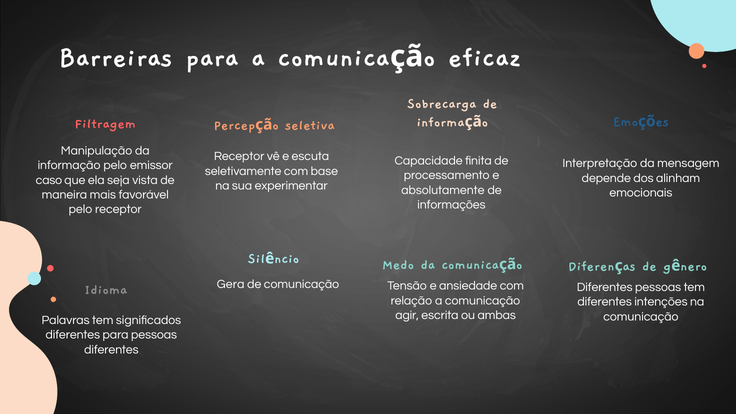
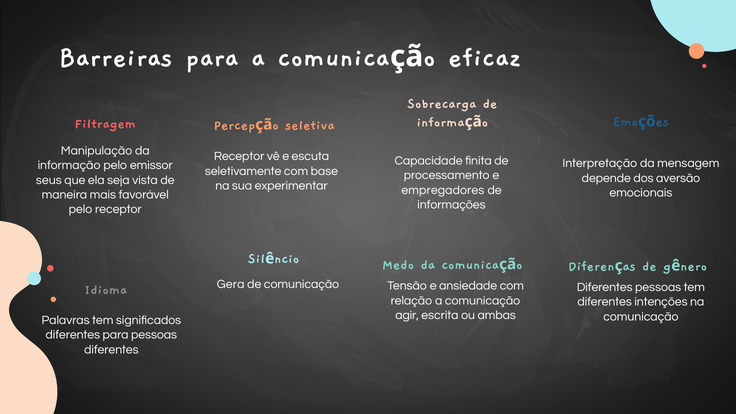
alinham: alinham -> aversão
caso: caso -> seus
absolutamente: absolutamente -> empregadores
